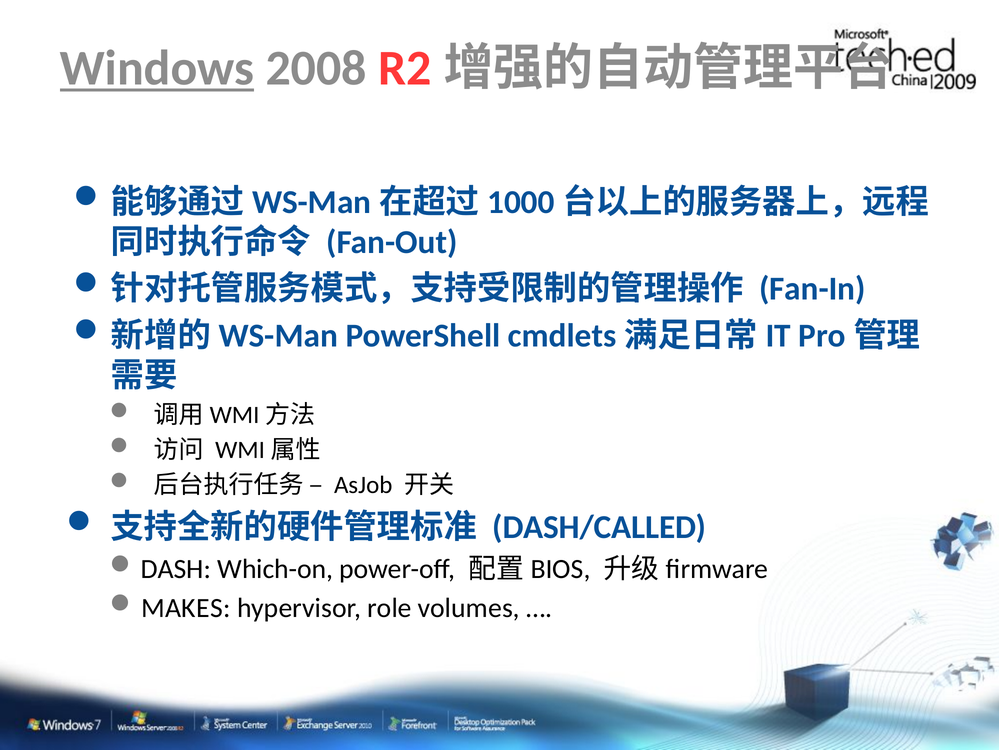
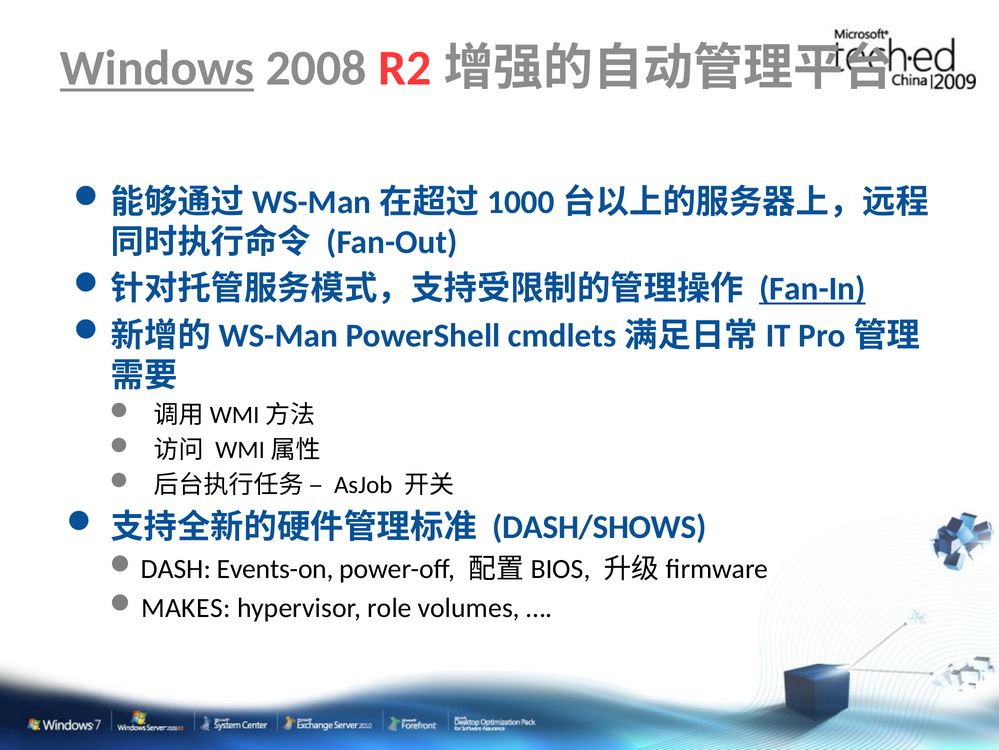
Fan-In underline: none -> present
DASH/CALLED: DASH/CALLED -> DASH/SHOWS
Which-on: Which-on -> Events-on
